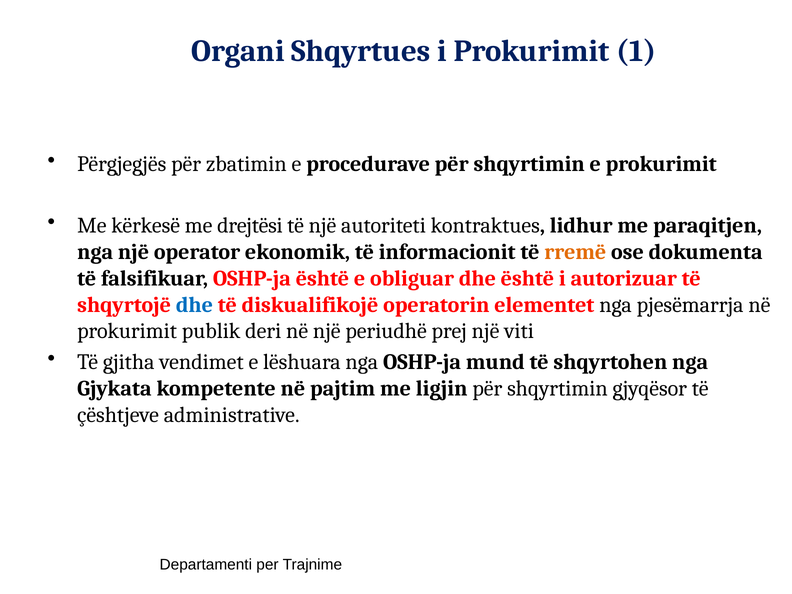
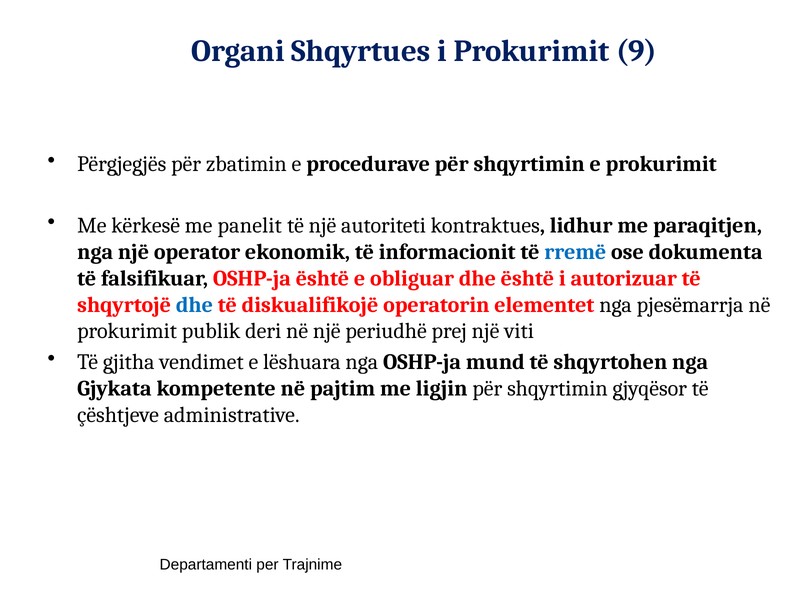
1: 1 -> 9
drejtësi: drejtësi -> panelit
rremë colour: orange -> blue
